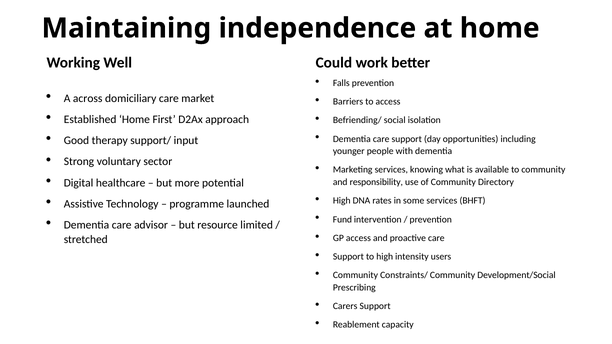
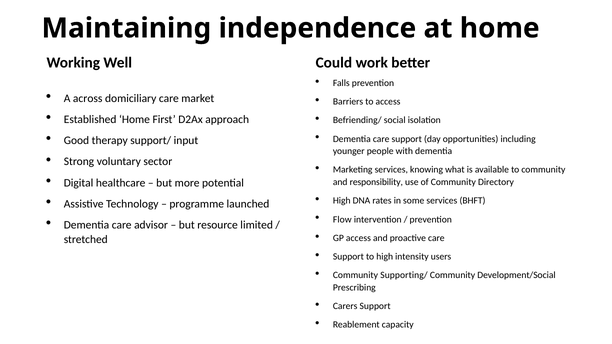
Fund: Fund -> Flow
Constraints/: Constraints/ -> Supporting/
